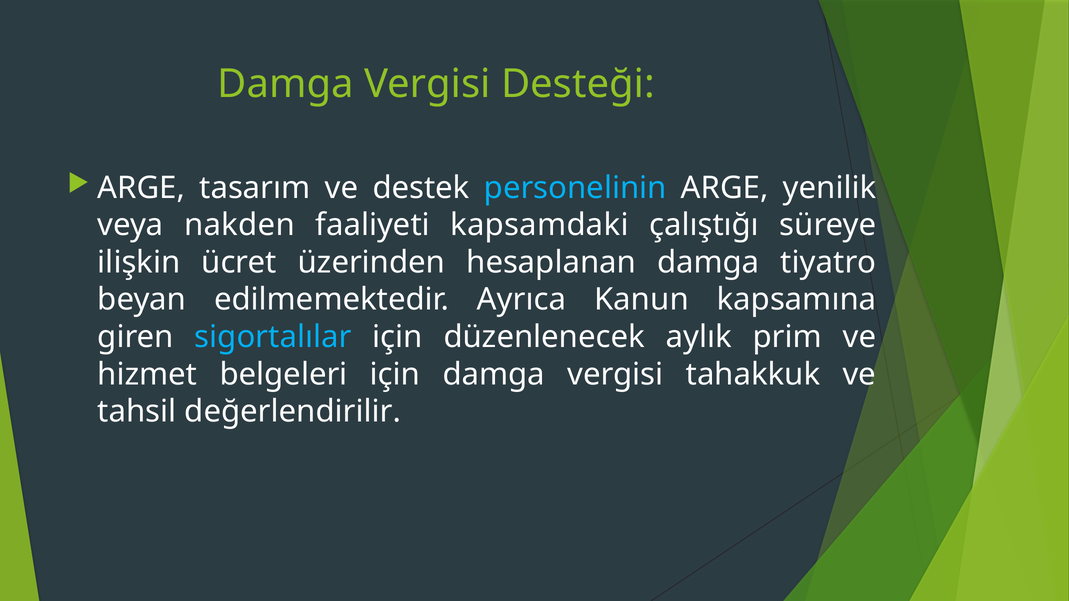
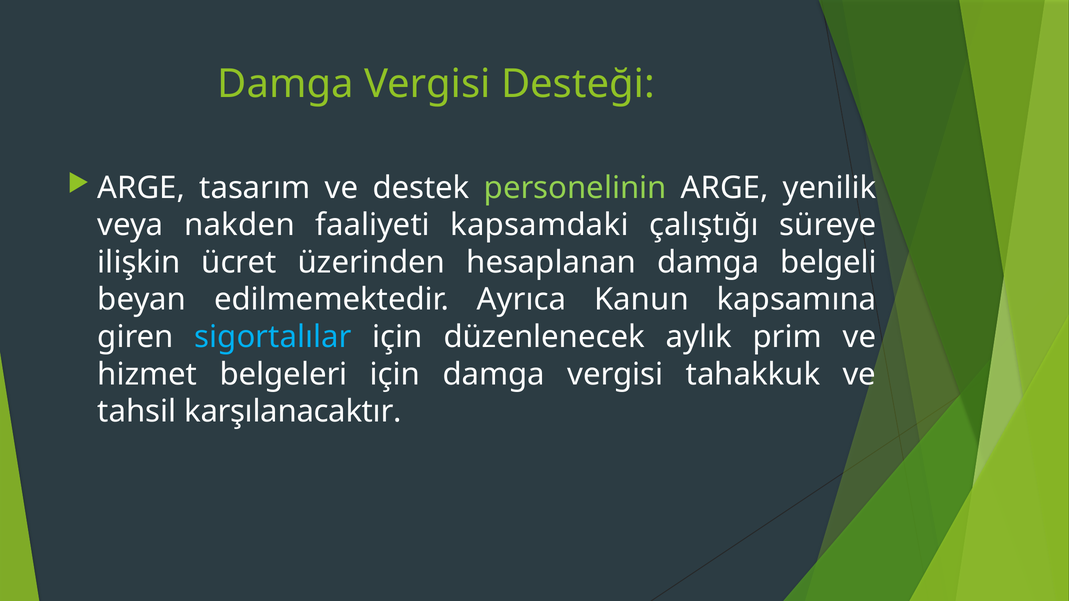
personelinin colour: light blue -> light green
tiyatro: tiyatro -> belgeli
değerlendirilir: değerlendirilir -> karşılanacaktır
